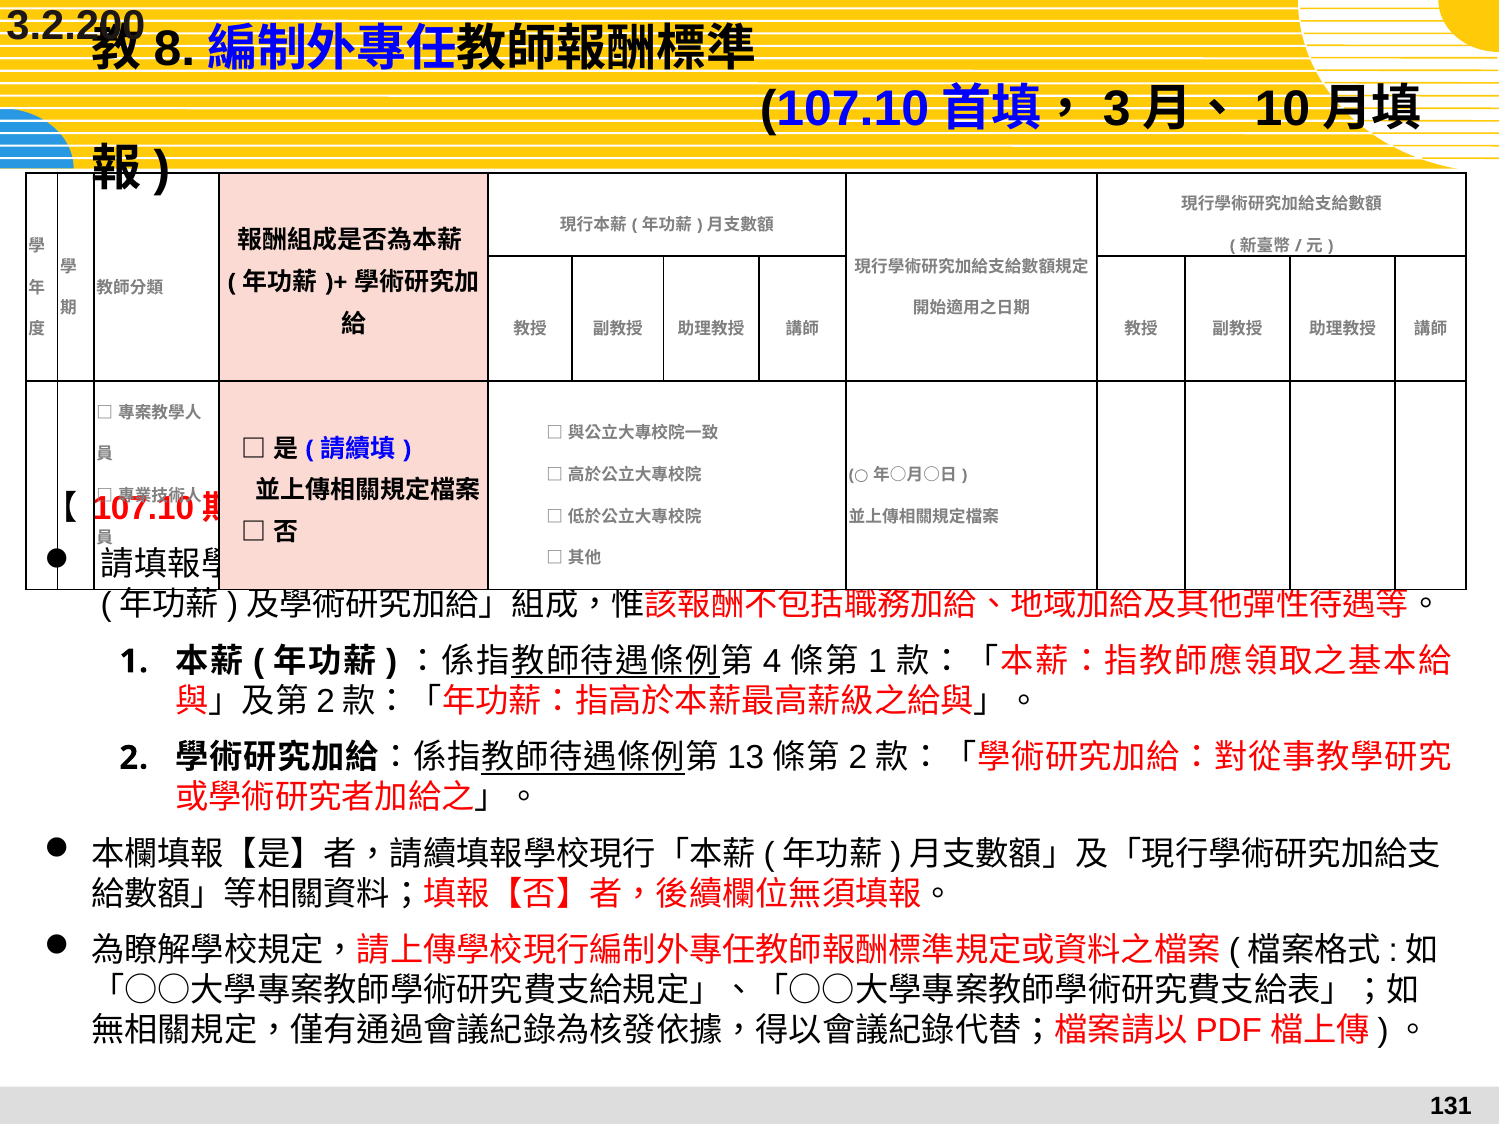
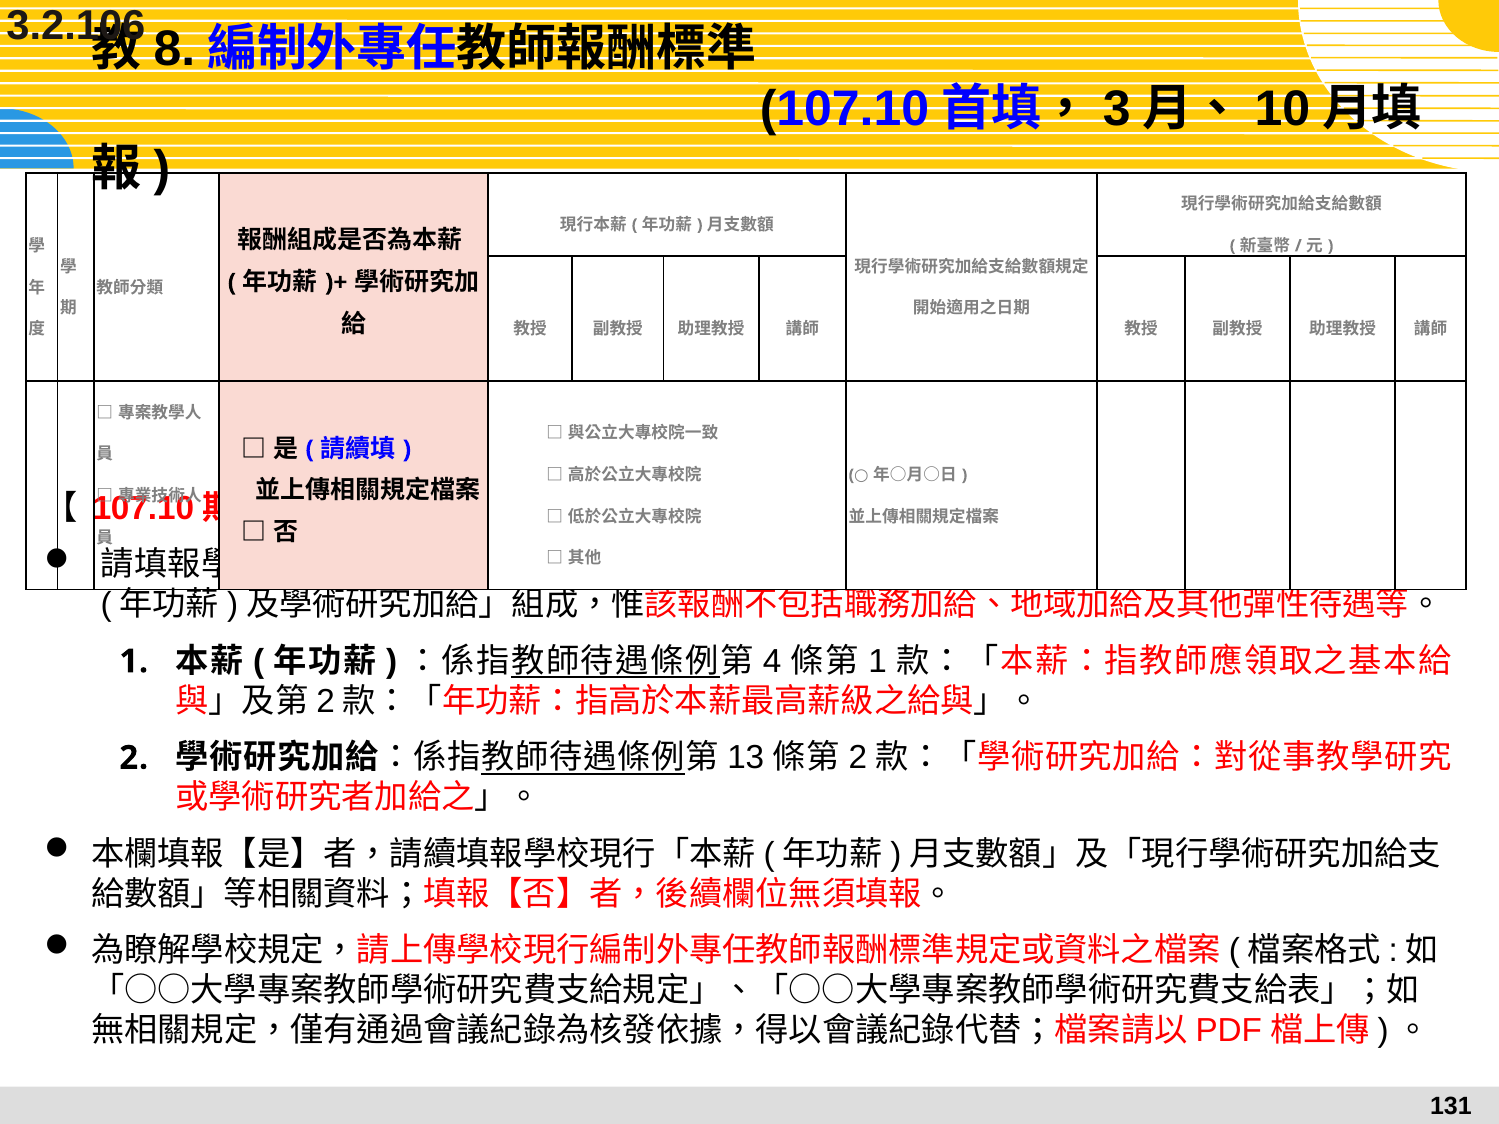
3.2.200: 3.2.200 -> 3.2.106
